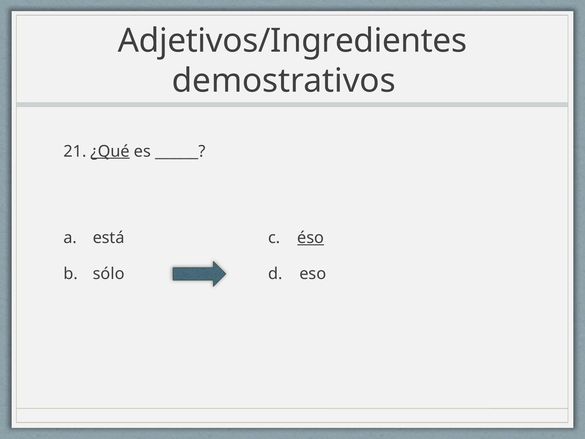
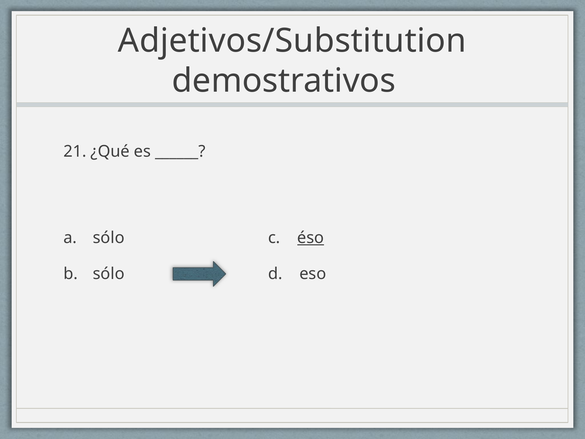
Adjetivos/Ingredientes: Adjetivos/Ingredientes -> Adjetivos/Substitution
¿Qué underline: present -> none
está at (109, 238): está -> sólo
